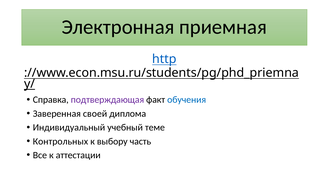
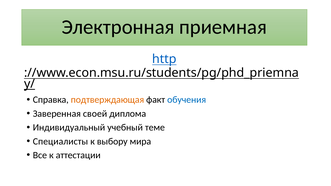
подтверждающая colour: purple -> orange
Контрольных: Контрольных -> Специалисты
часть: часть -> мира
